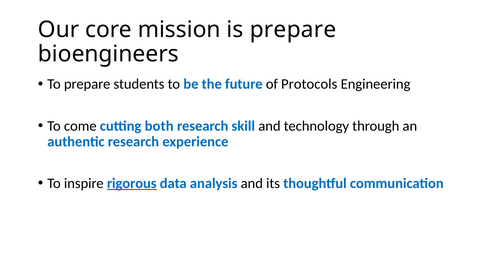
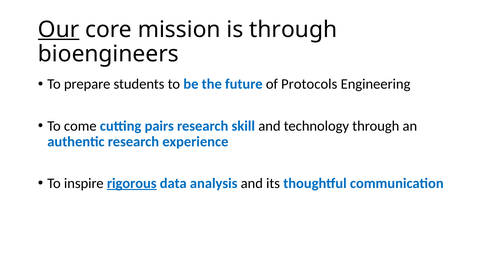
Our underline: none -> present
is prepare: prepare -> through
both: both -> pairs
